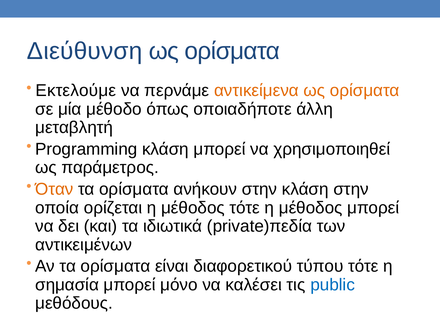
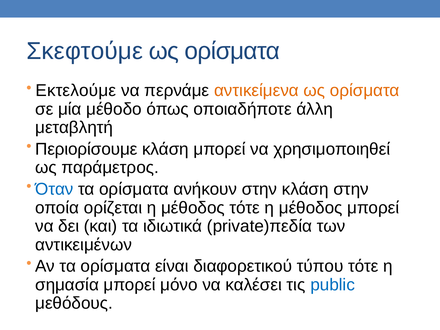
Διεύθυνση: Διεύθυνση -> Σκεφτούμε
Programming: Programming -> Περιορίσουμε
Όταν colour: orange -> blue
